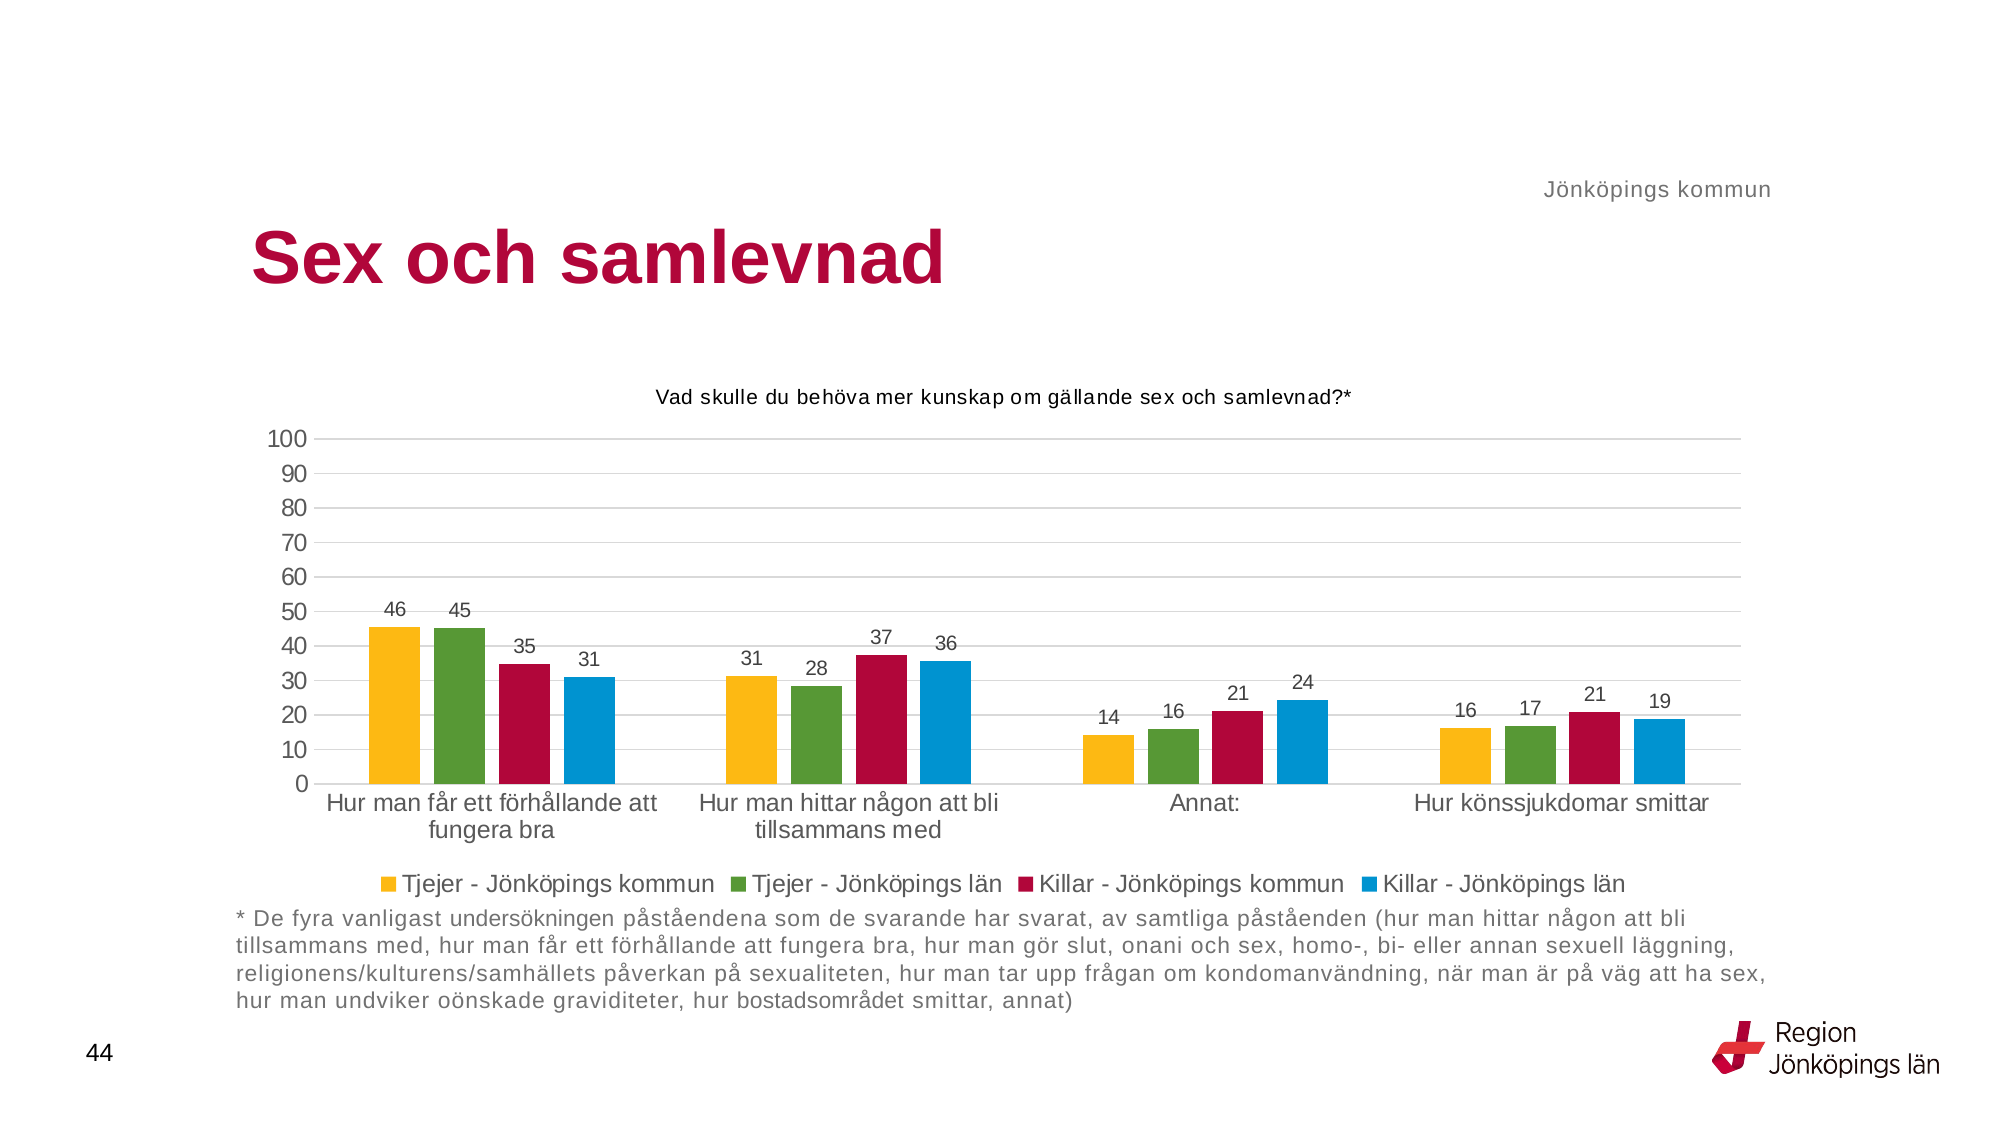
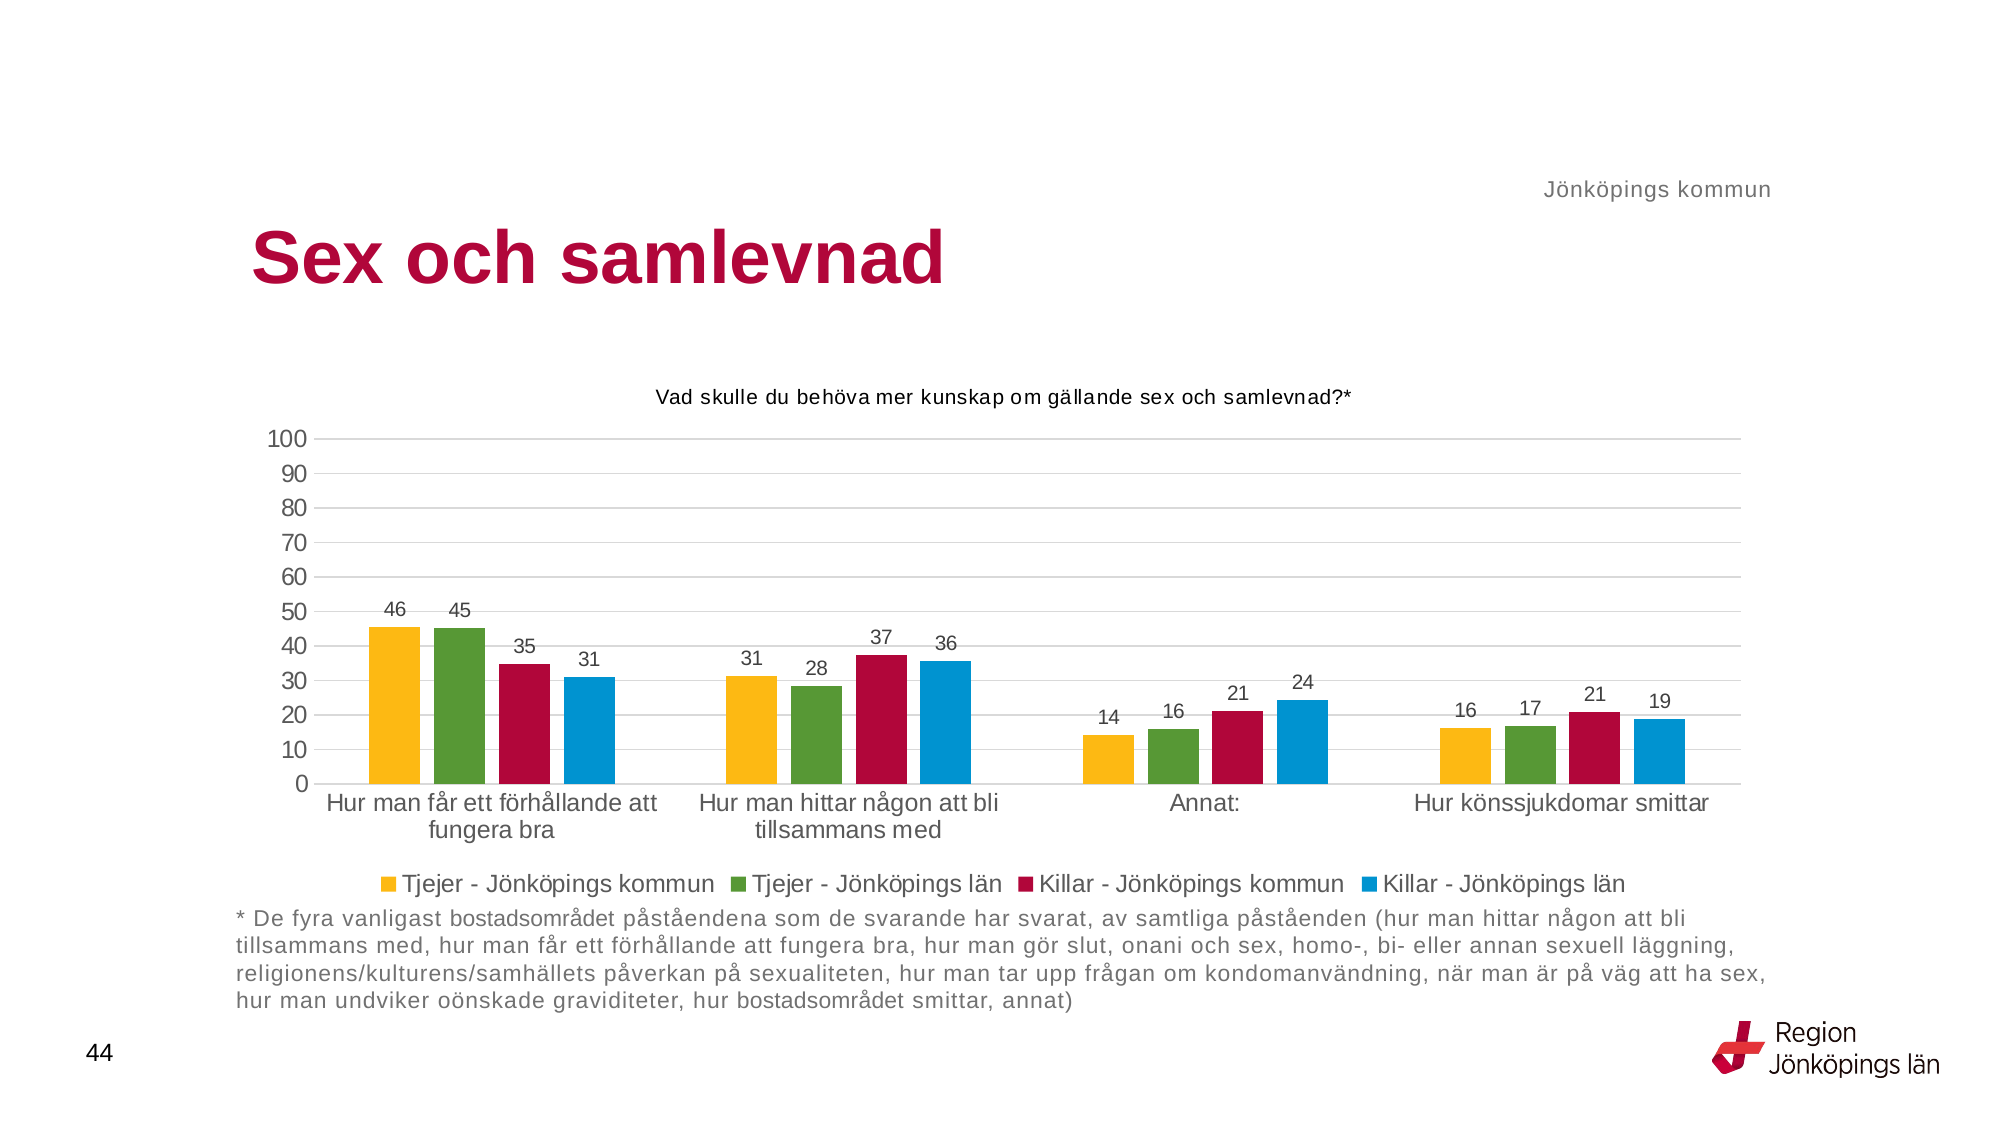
vanligast undersökningen: undersökningen -> bostadsområdet
